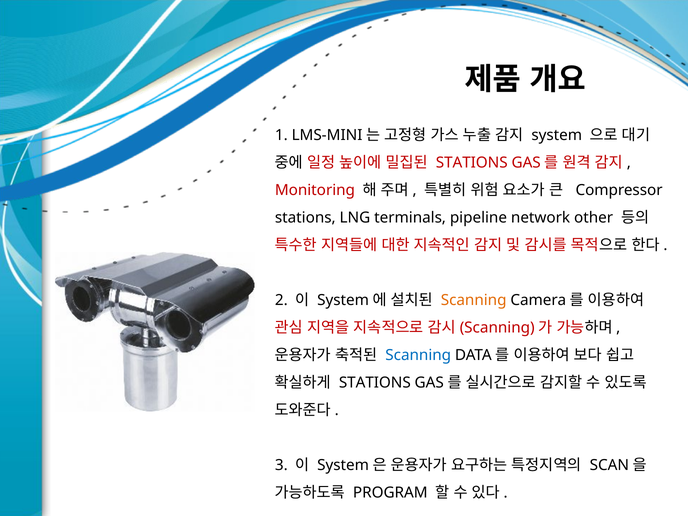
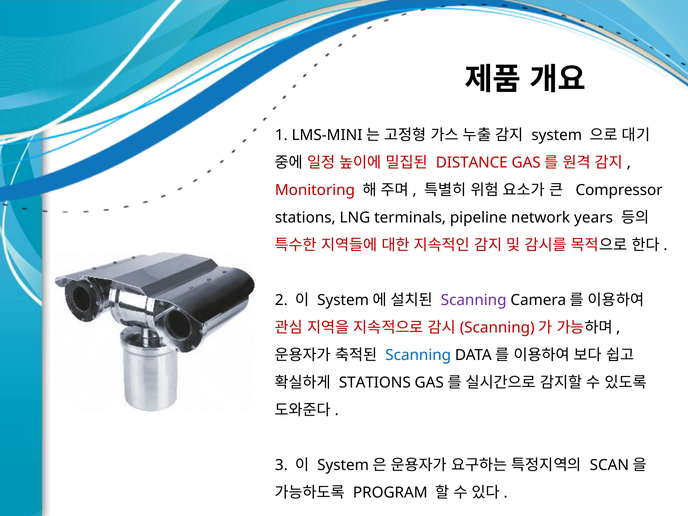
STATIONS at (472, 163): STATIONS -> DISTANCE
other: other -> years
Scanning at (474, 300) colour: orange -> purple
